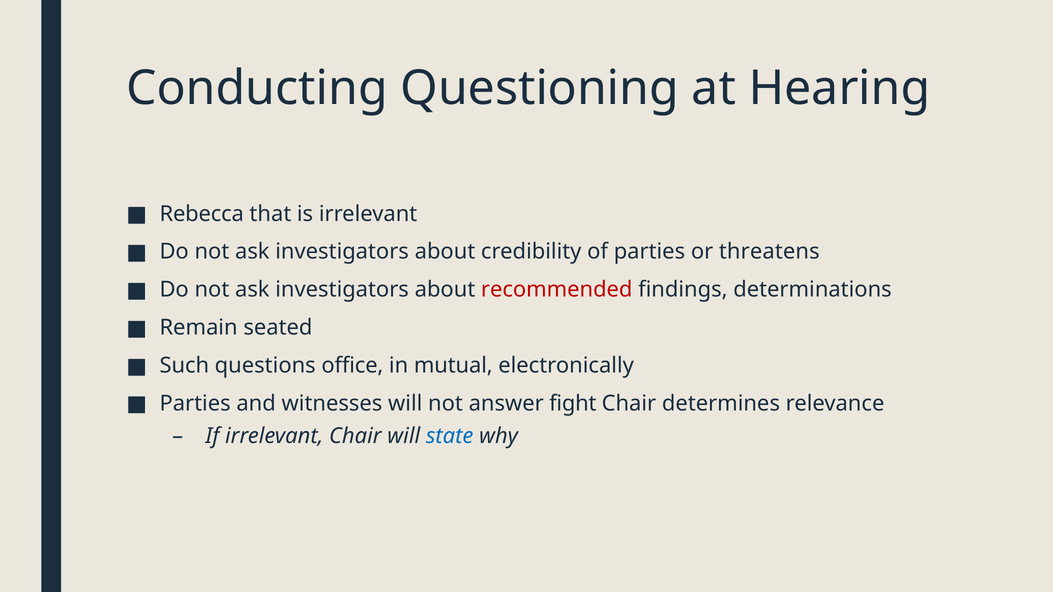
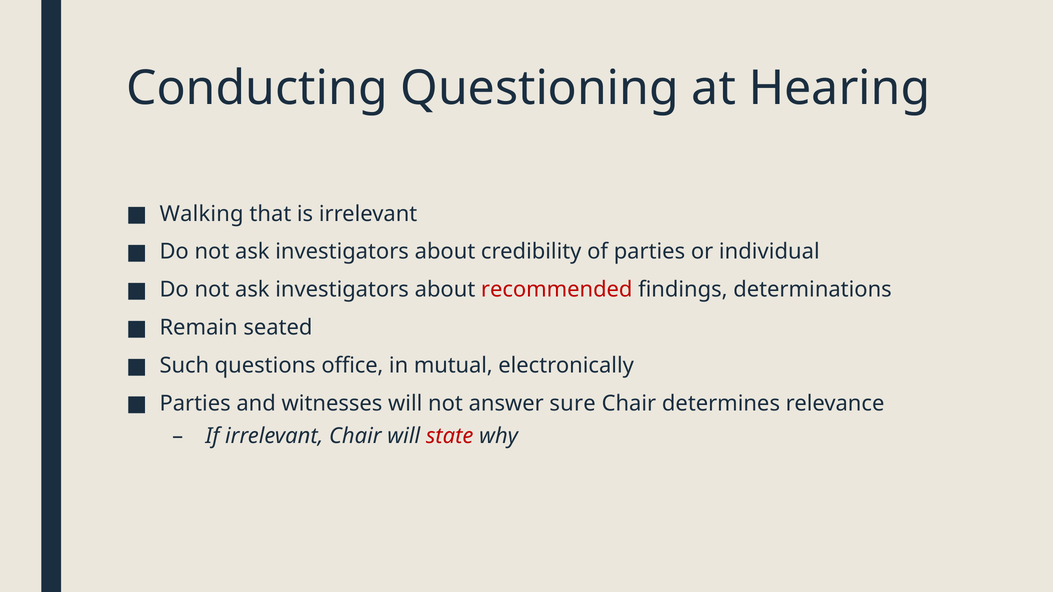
Rebecca: Rebecca -> Walking
threatens: threatens -> individual
fight: fight -> sure
state colour: blue -> red
